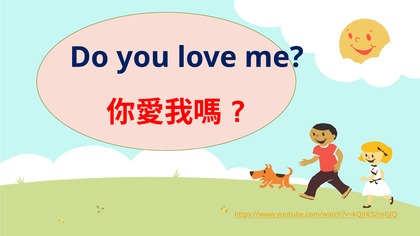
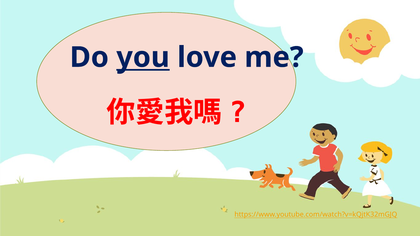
you underline: none -> present
